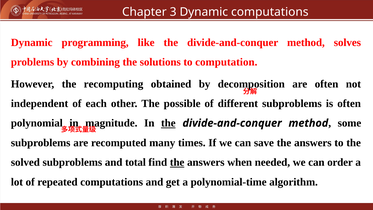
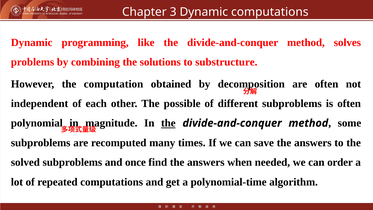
computation: computation -> substructure
recomputing: recomputing -> computation
total: total -> once
the at (177, 162) underline: present -> none
